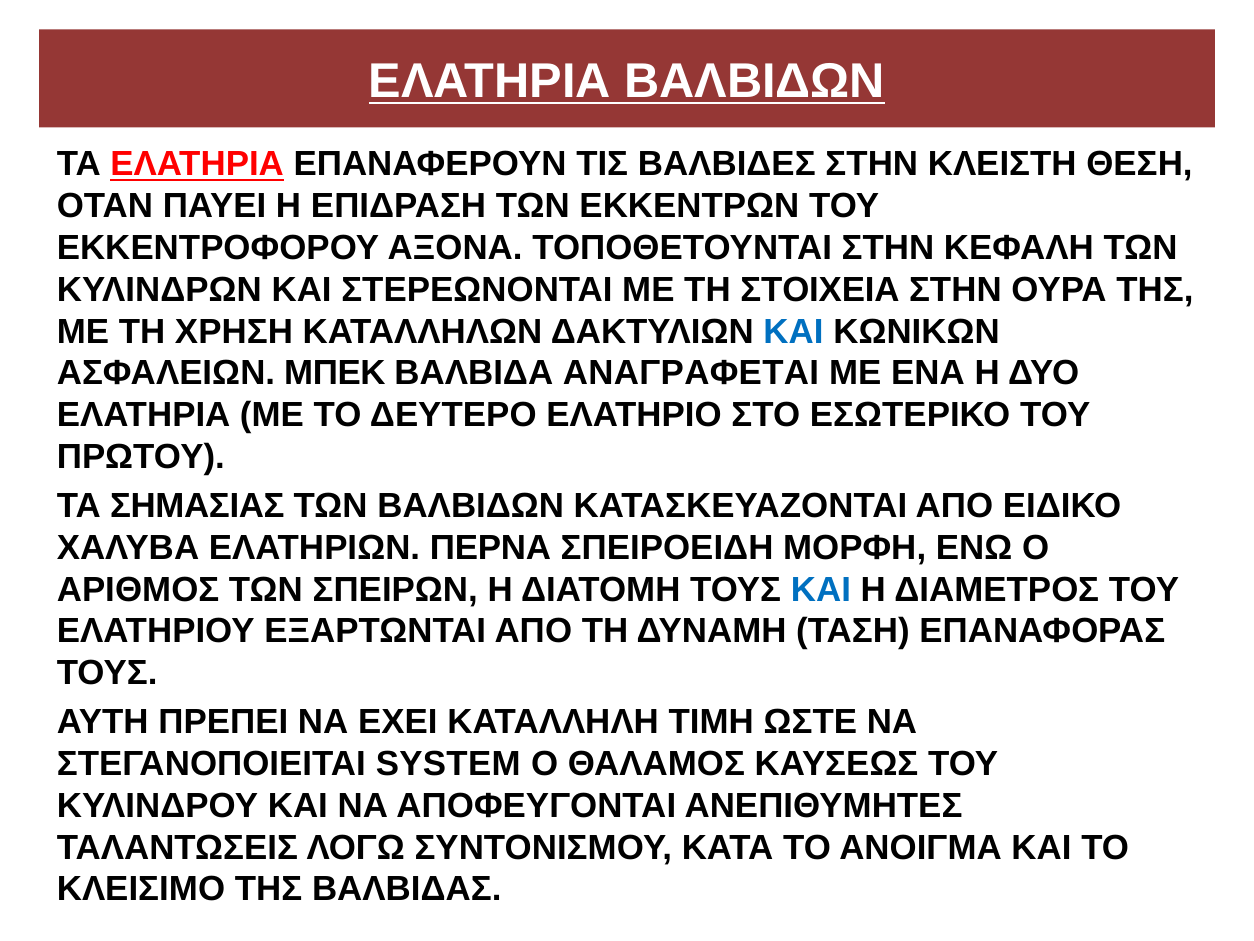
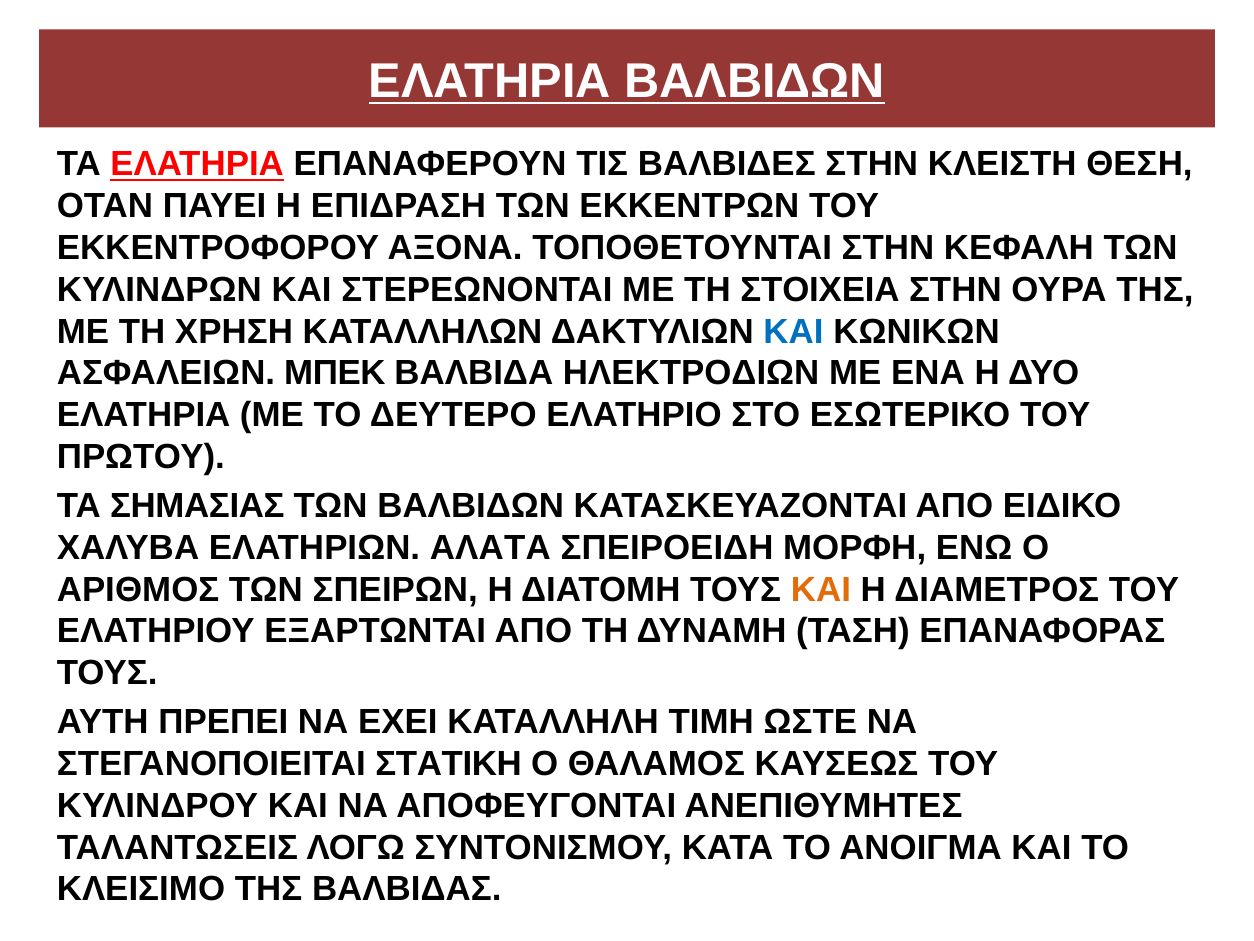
ΑΝΑΓΡΑΦΕΤΑΙ: ΑΝΑΓΡΑΦΕΤΑΙ -> ΗΛΕΚΤΡΟΔΙΩΝ
ΠΕΡΝΑ: ΠΕΡΝΑ -> ΑΛΑΤΑ
ΚΑΙ at (821, 589) colour: blue -> orange
SYSTEM: SYSTEM -> ΣΤΑΤΙΚΗ
